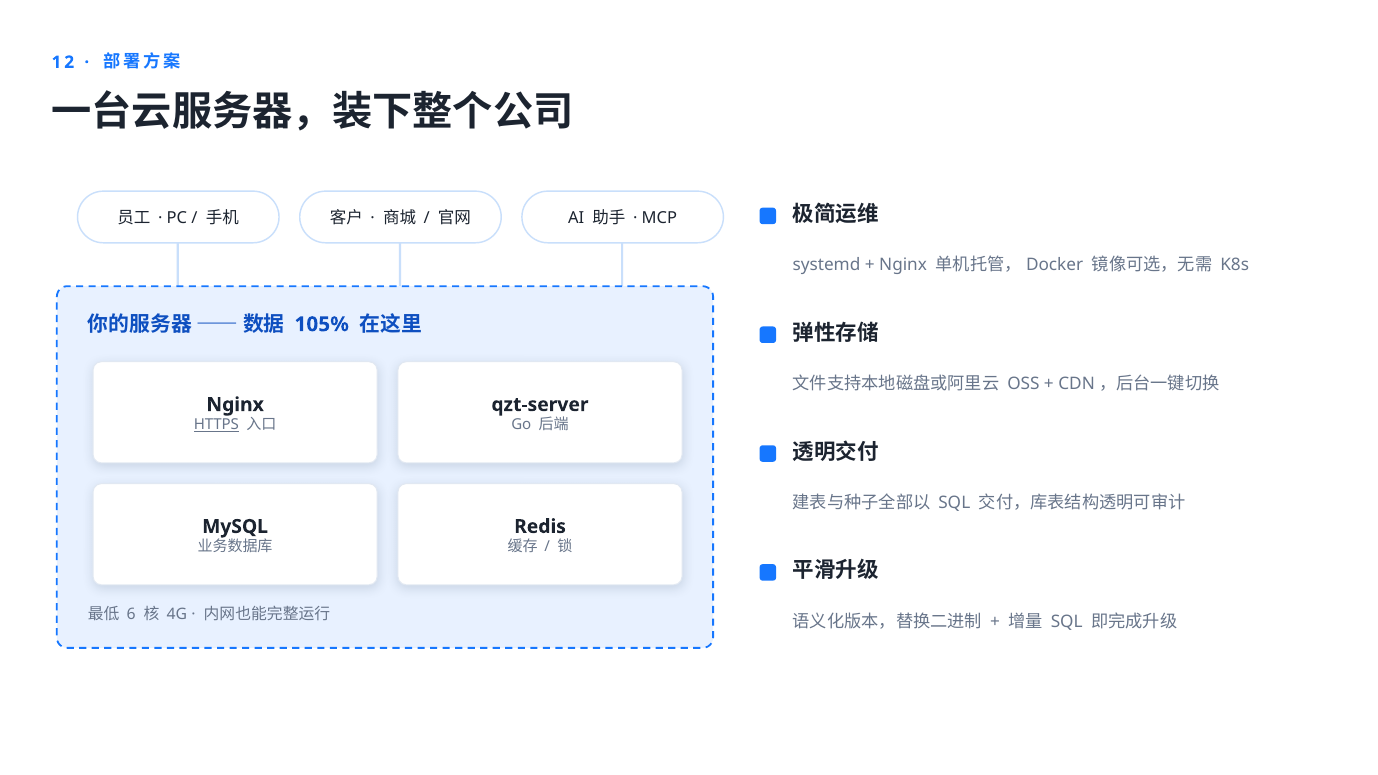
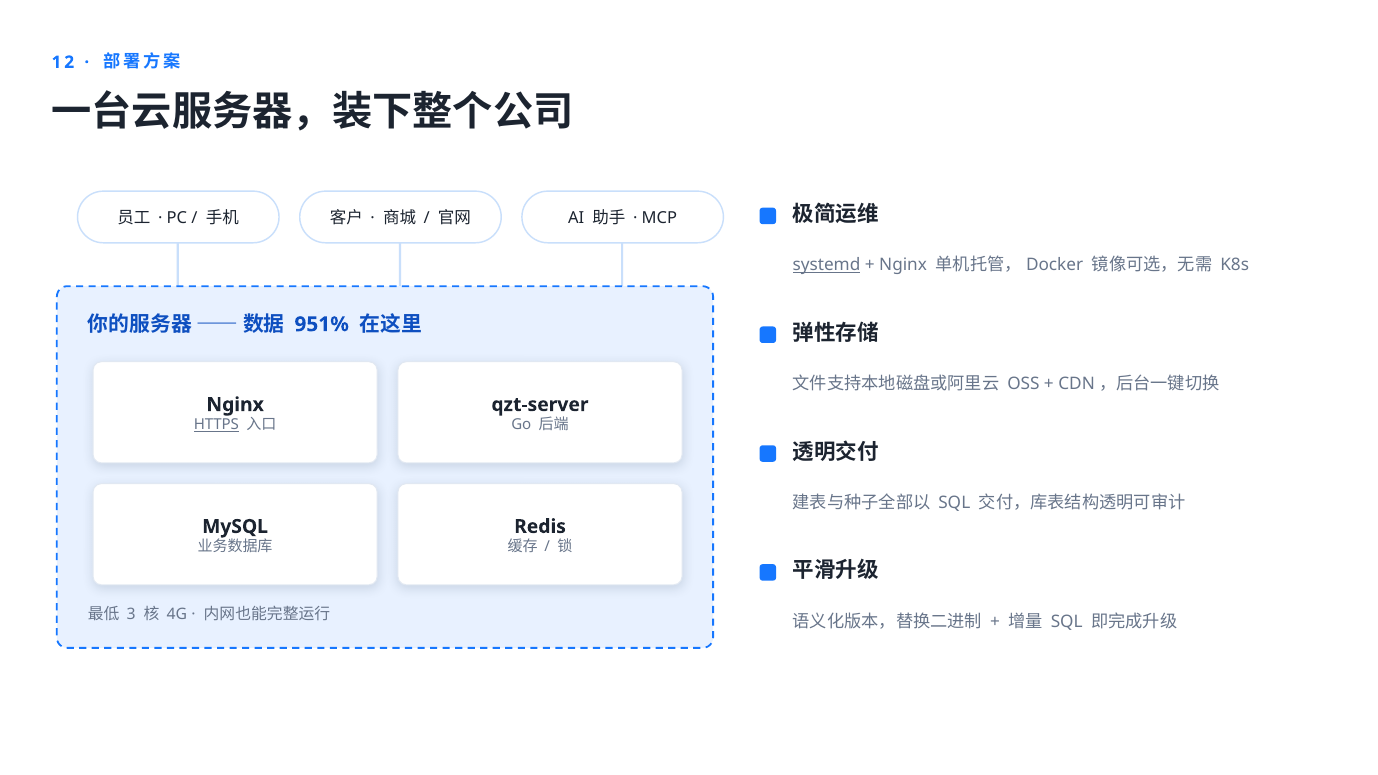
systemd underline: none -> present
105%: 105% -> 951%
6: 6 -> 3
